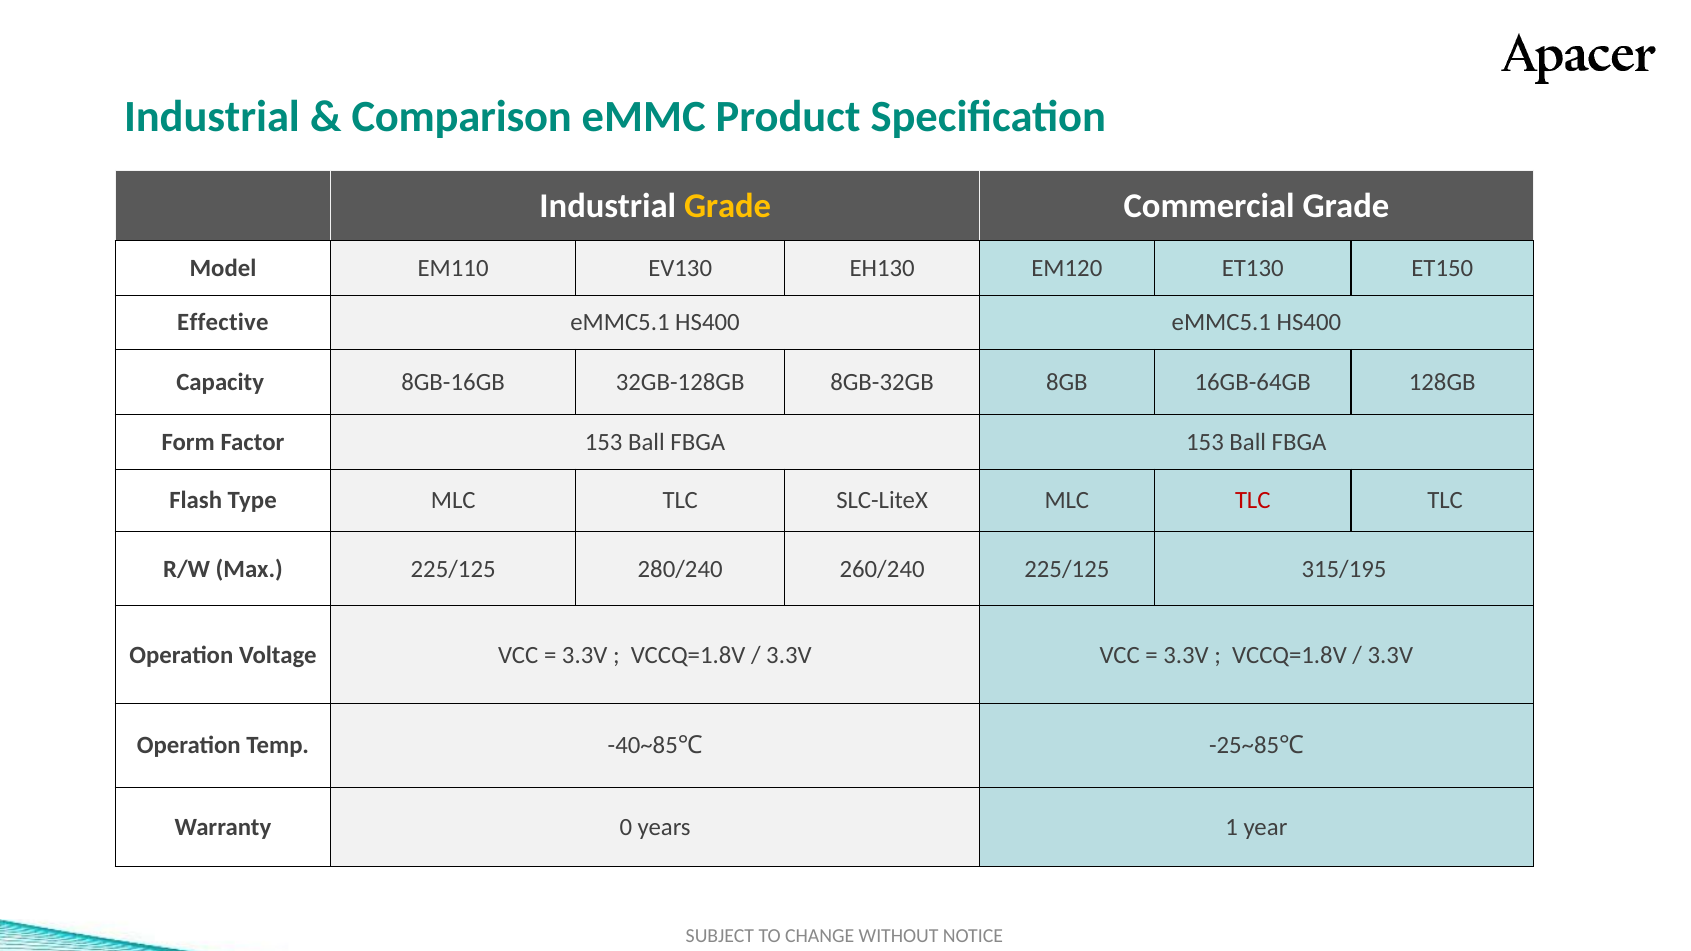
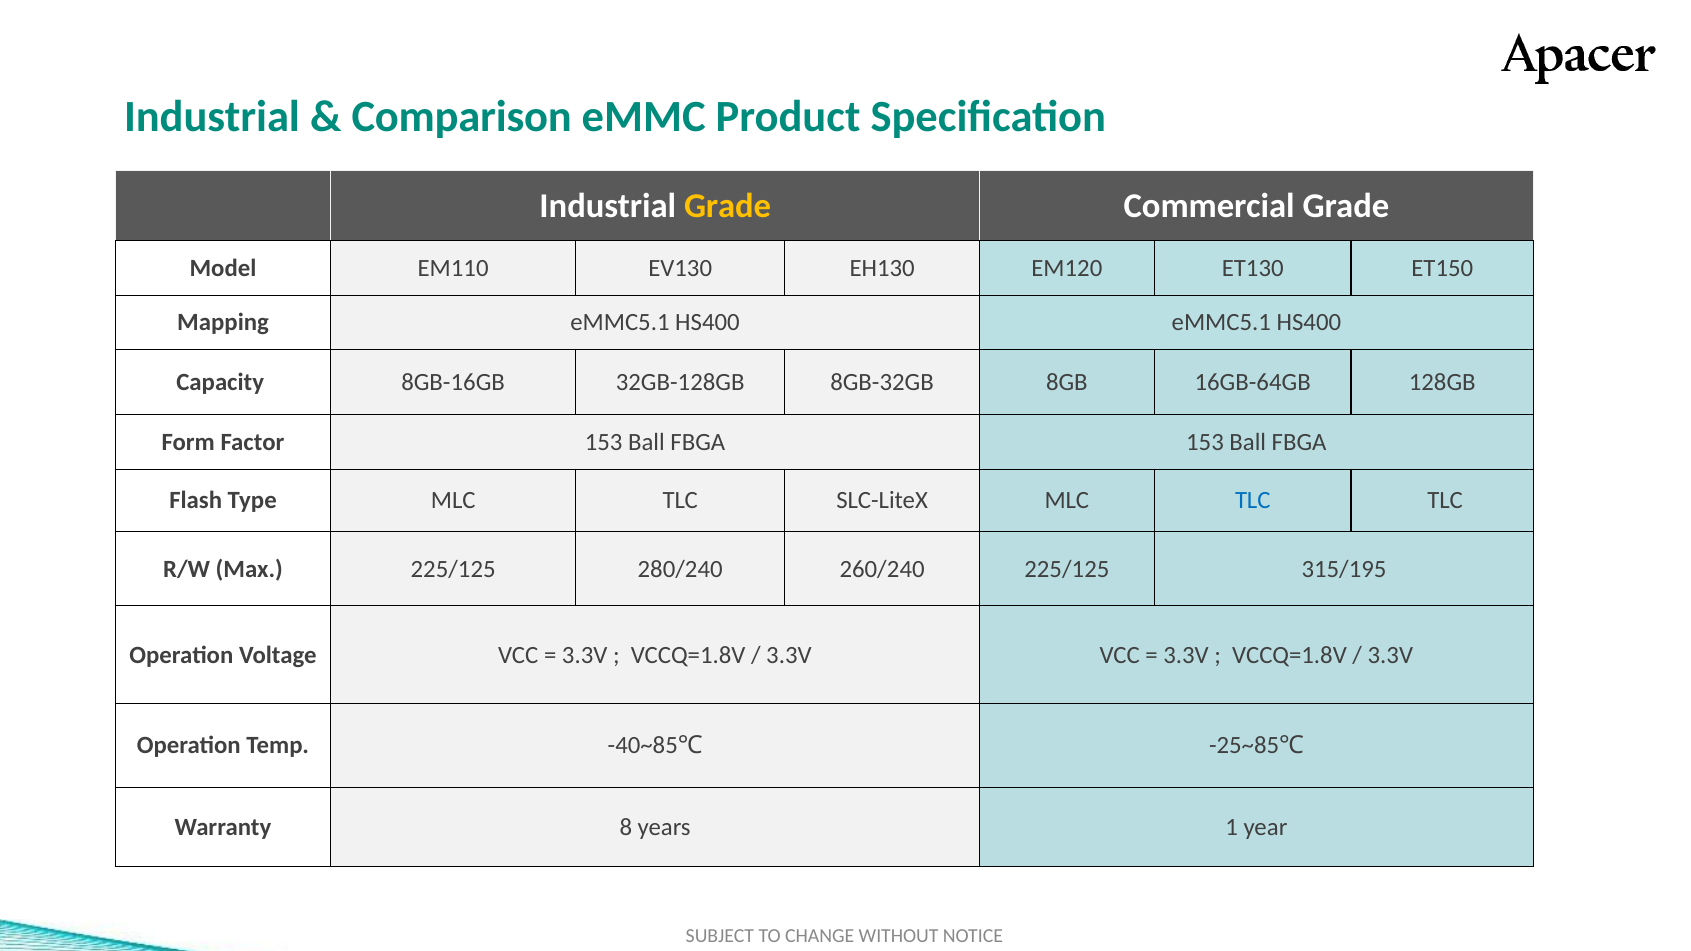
Effective: Effective -> Mapping
TLC at (1253, 501) colour: red -> blue
0: 0 -> 8
